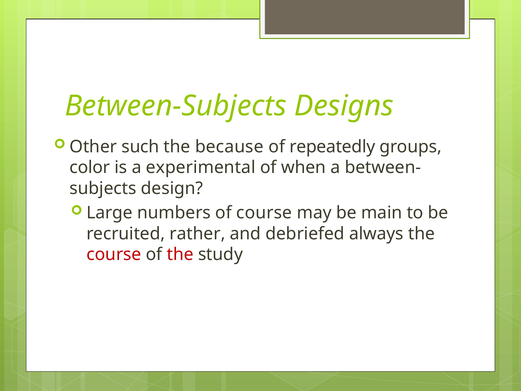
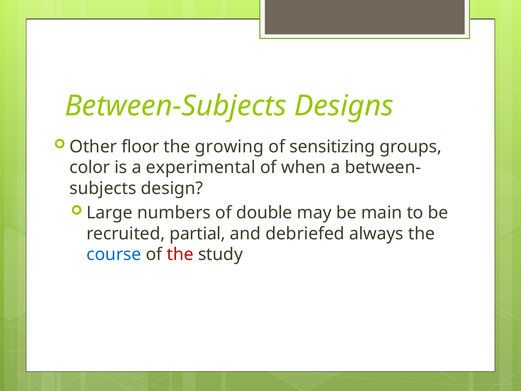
such: such -> floor
because: because -> growing
repeatedly: repeatedly -> sensitizing
of course: course -> double
rather: rather -> partial
course at (114, 254) colour: red -> blue
